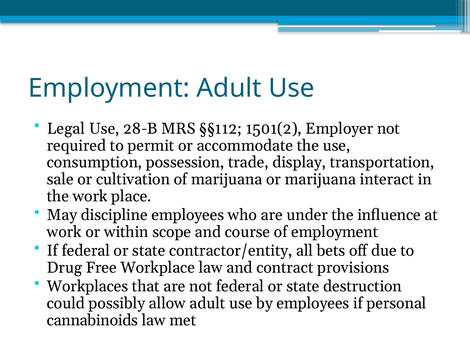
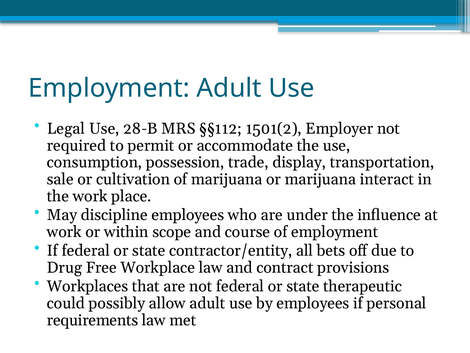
destruction: destruction -> therapeutic
cannabinoids: cannabinoids -> requirements
